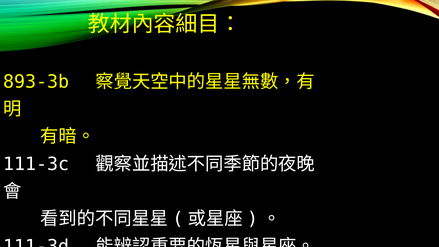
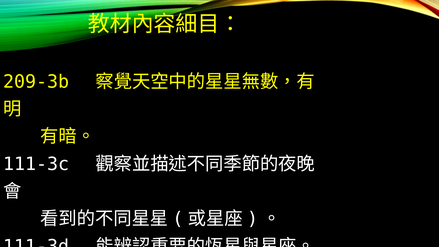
893-3b: 893-3b -> 209-3b
